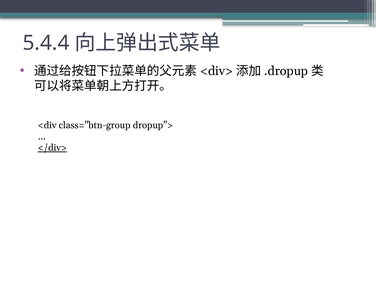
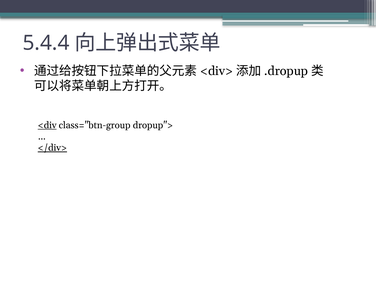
<div underline: none -> present
